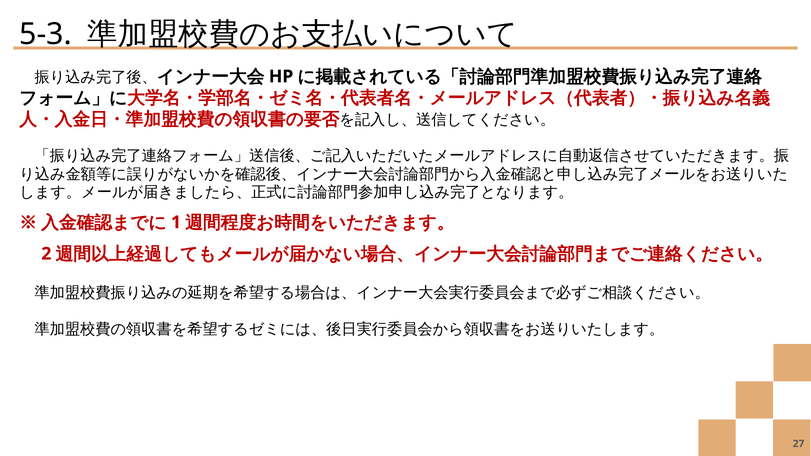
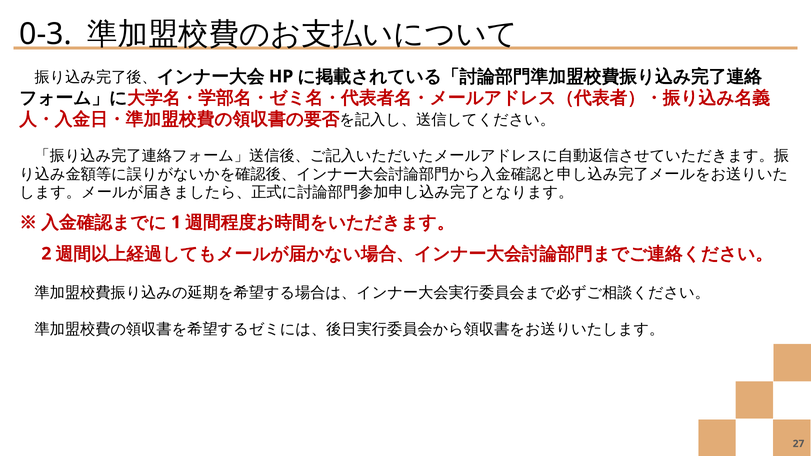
5-3: 5-3 -> 0-3
